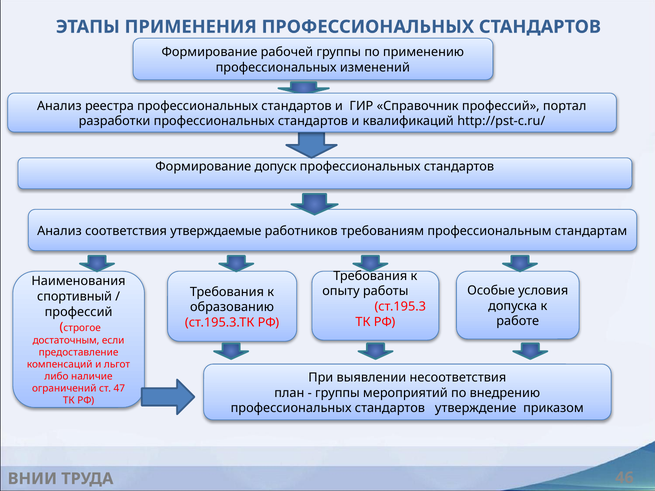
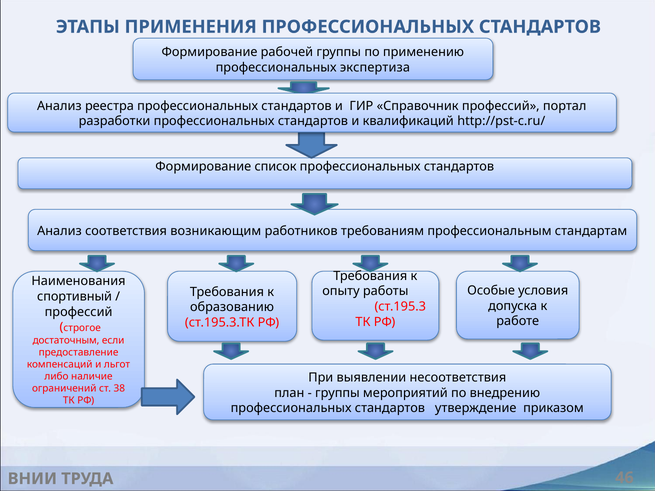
изменений: изменений -> экспертиза
допуск: допуск -> список
утверждаемые: утверждаемые -> возникающим
47: 47 -> 38
